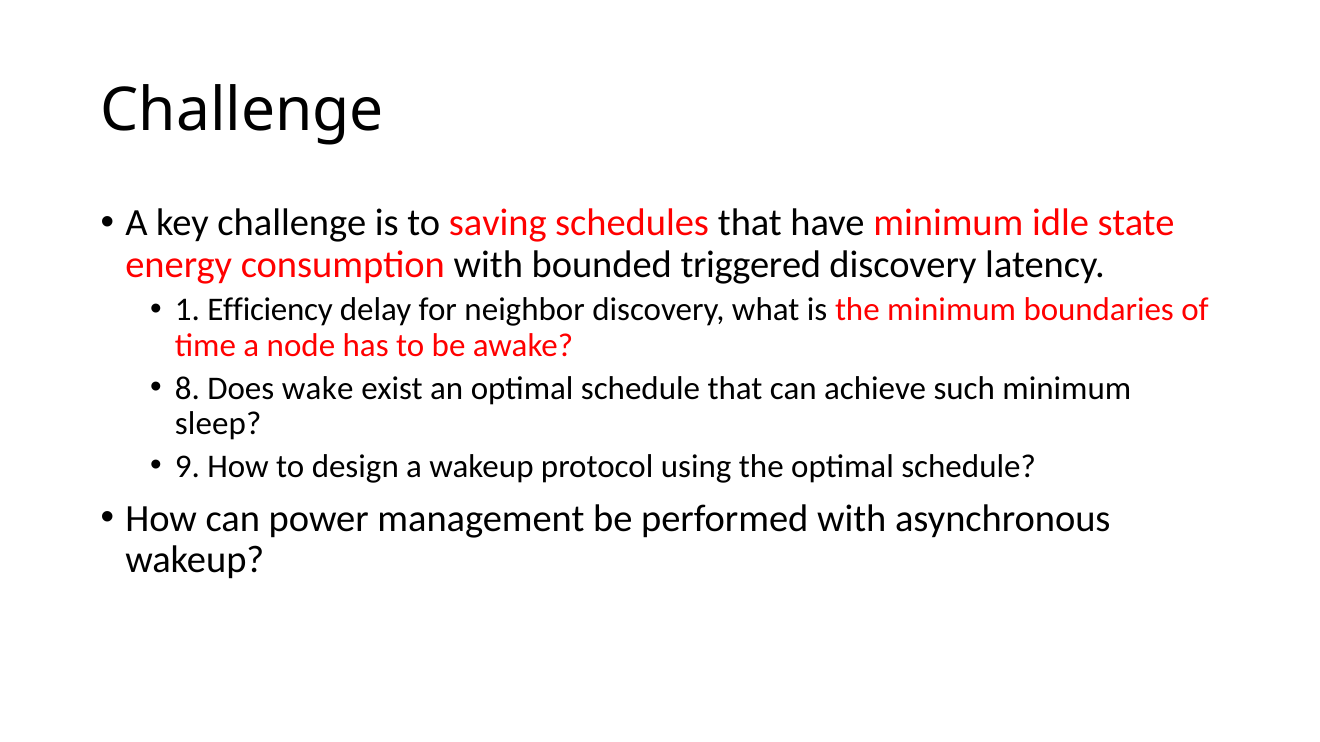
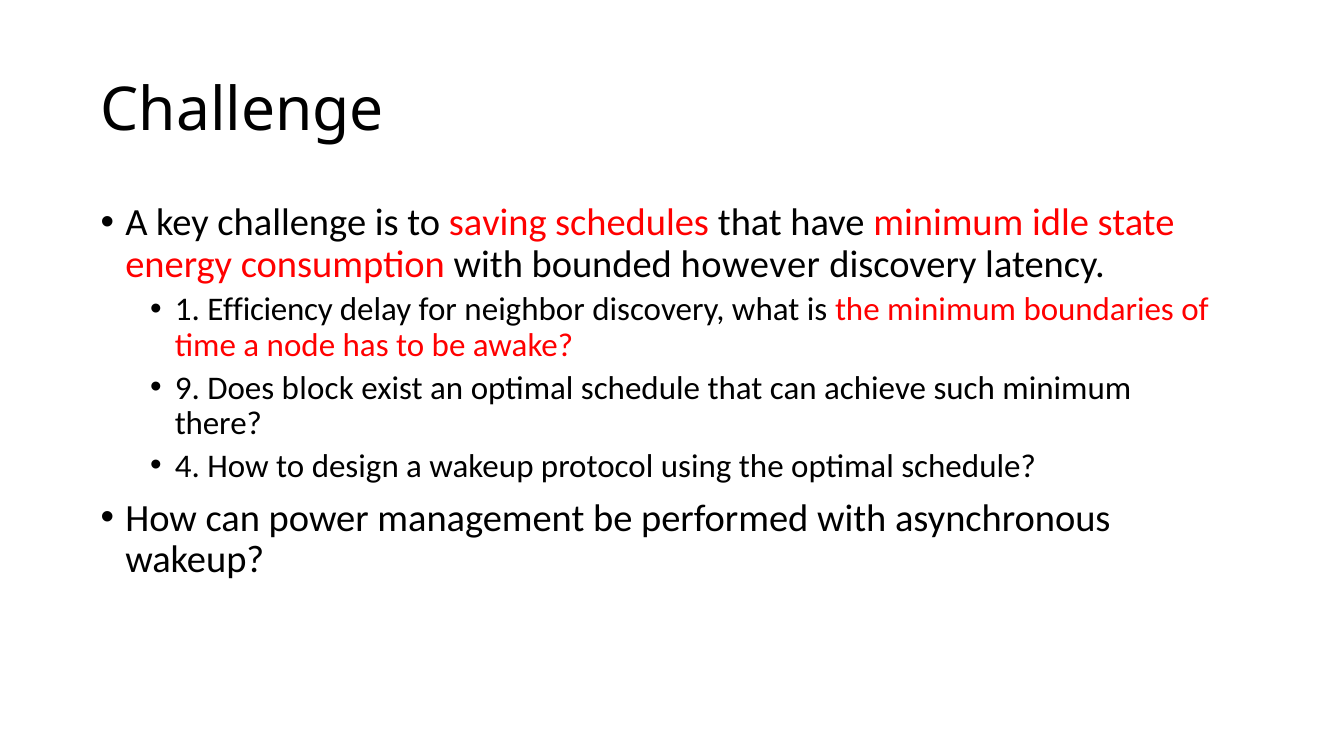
triggered: triggered -> however
8: 8 -> 9
wake: wake -> block
sleep: sleep -> there
9: 9 -> 4
